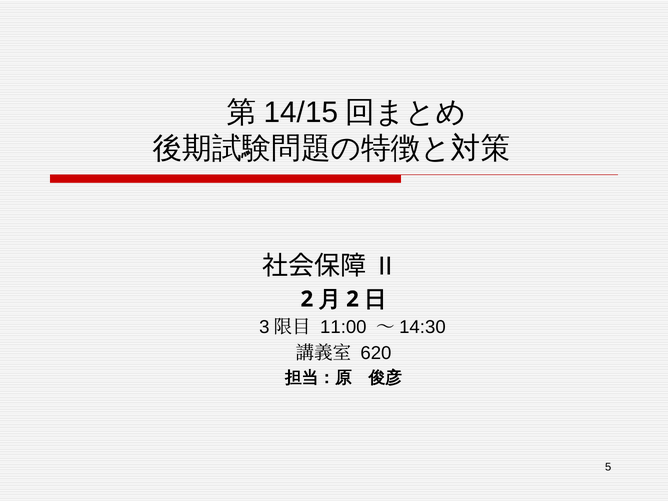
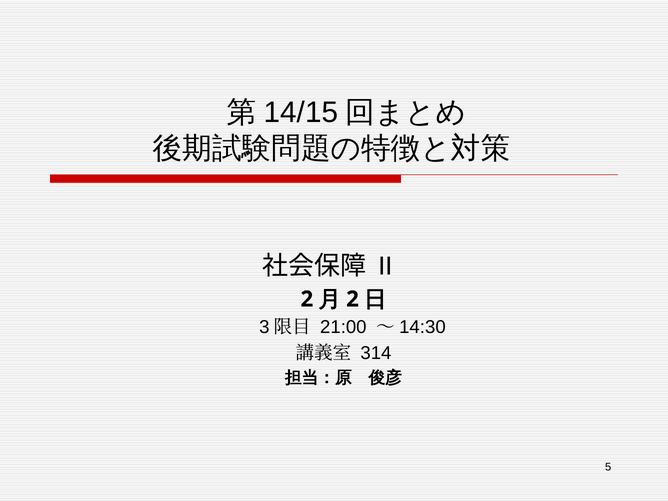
11:00: 11:00 -> 21:00
620: 620 -> 314
